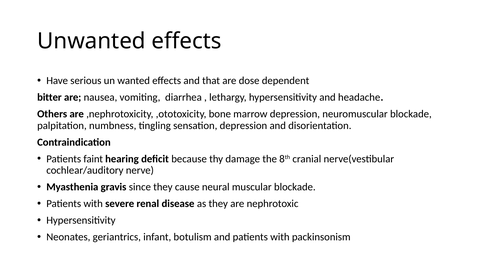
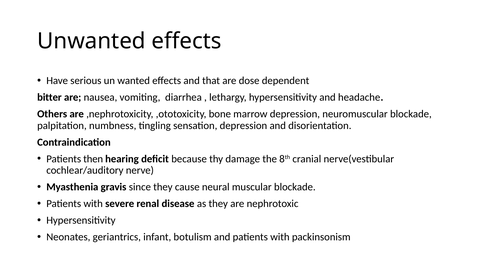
faint: faint -> then
